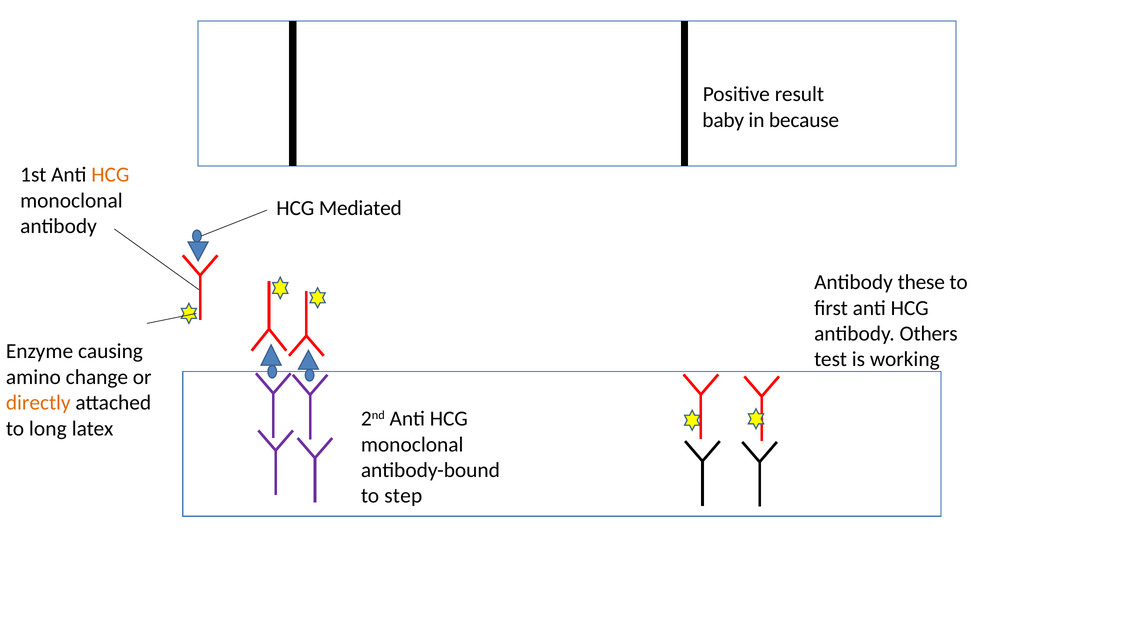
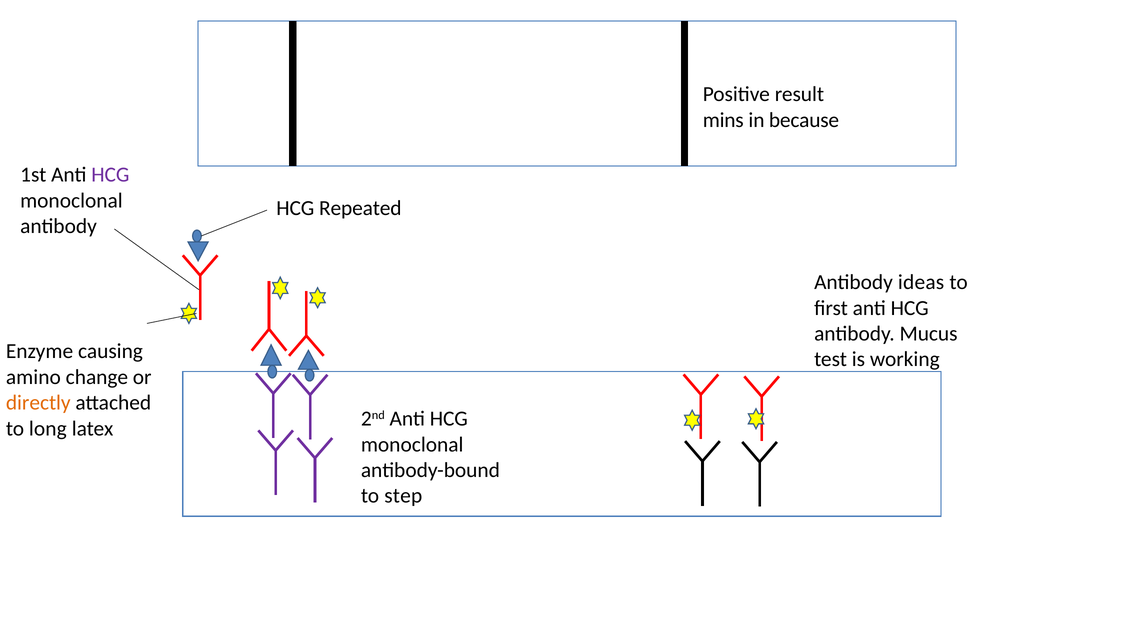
baby: baby -> mins
HCG at (110, 175) colour: orange -> purple
Mediated: Mediated -> Repeated
these: these -> ideas
Others: Others -> Mucus
